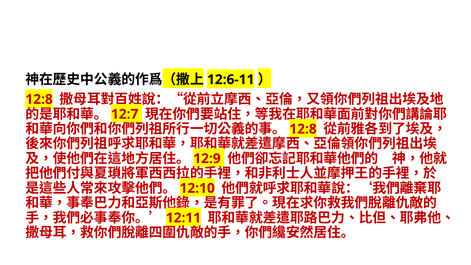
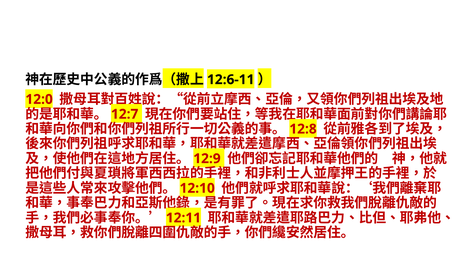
12:8 at (39, 99): 12:8 -> 12:0
